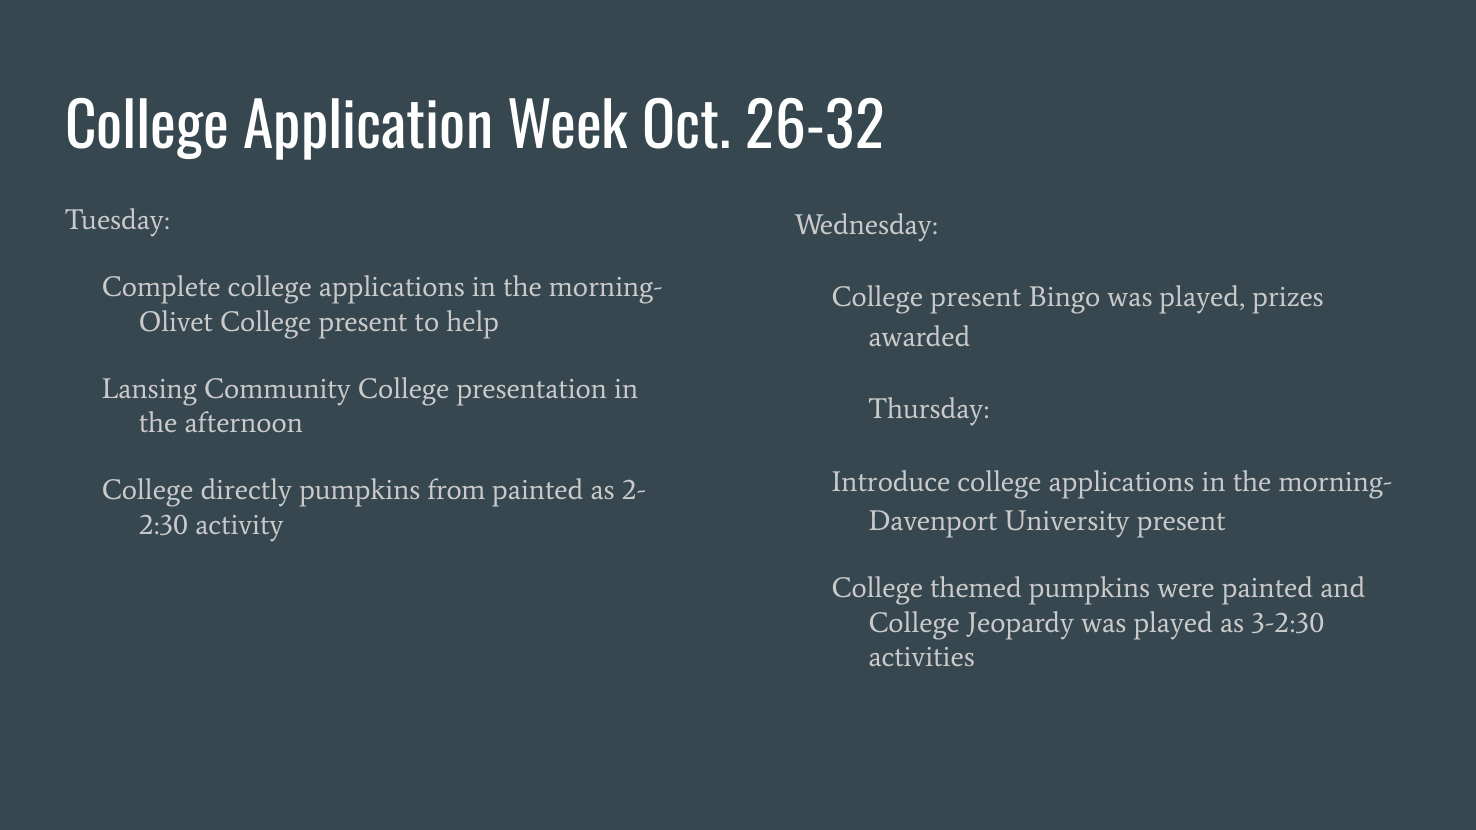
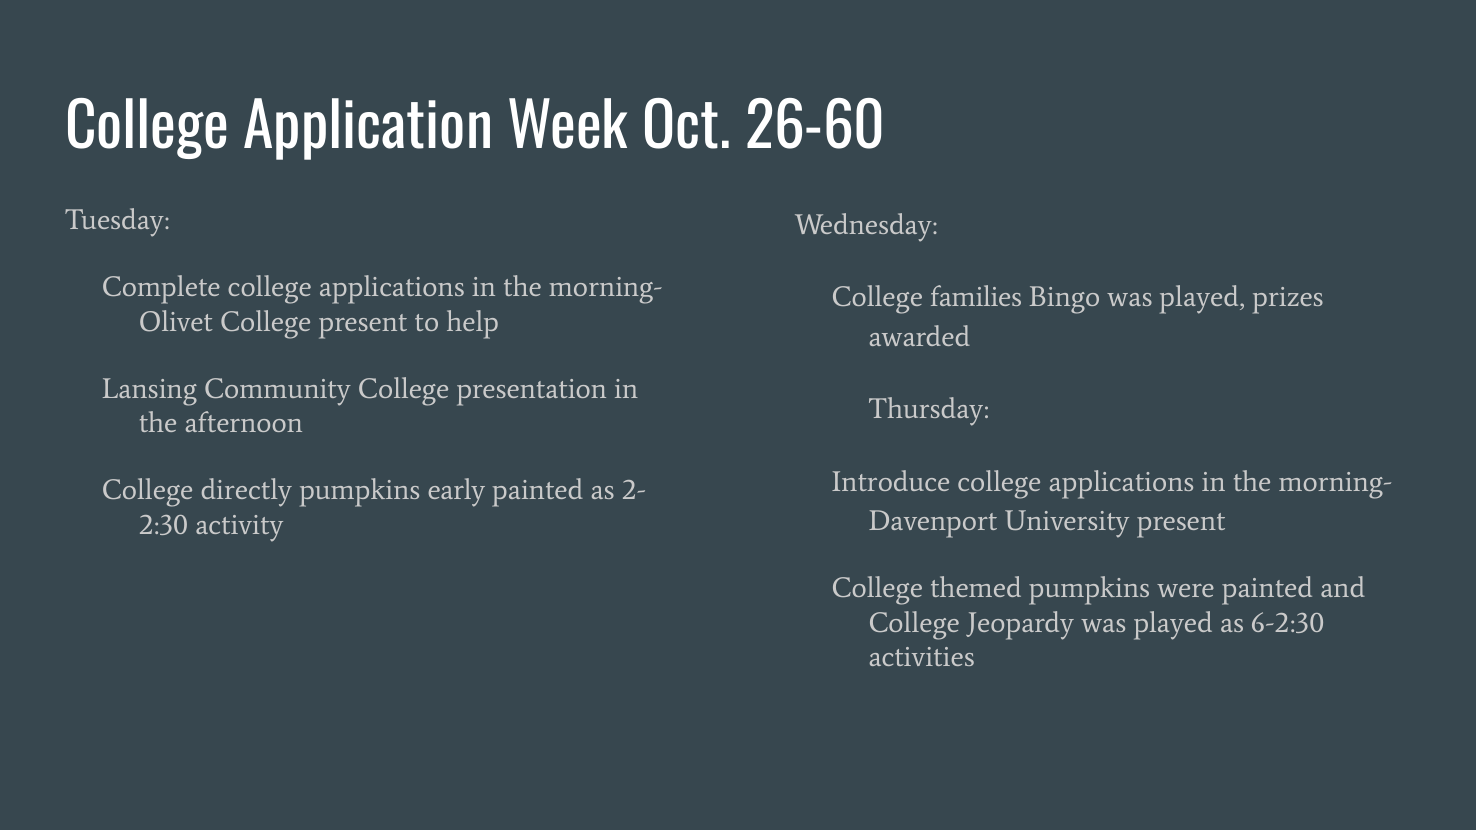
26-32: 26-32 -> 26-60
present at (976, 297): present -> families
from: from -> early
3-2:30: 3-2:30 -> 6-2:30
